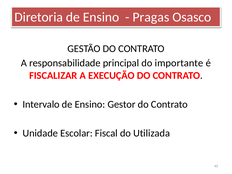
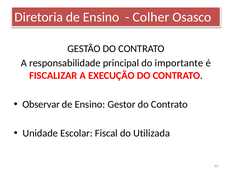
Pragas: Pragas -> Colher
Intervalo: Intervalo -> Observar
